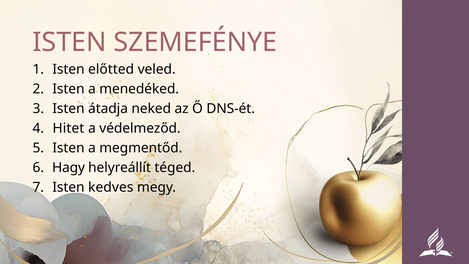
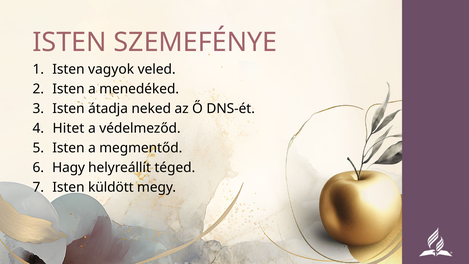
előtted: előtted -> vagyok
kedves: kedves -> küldött
